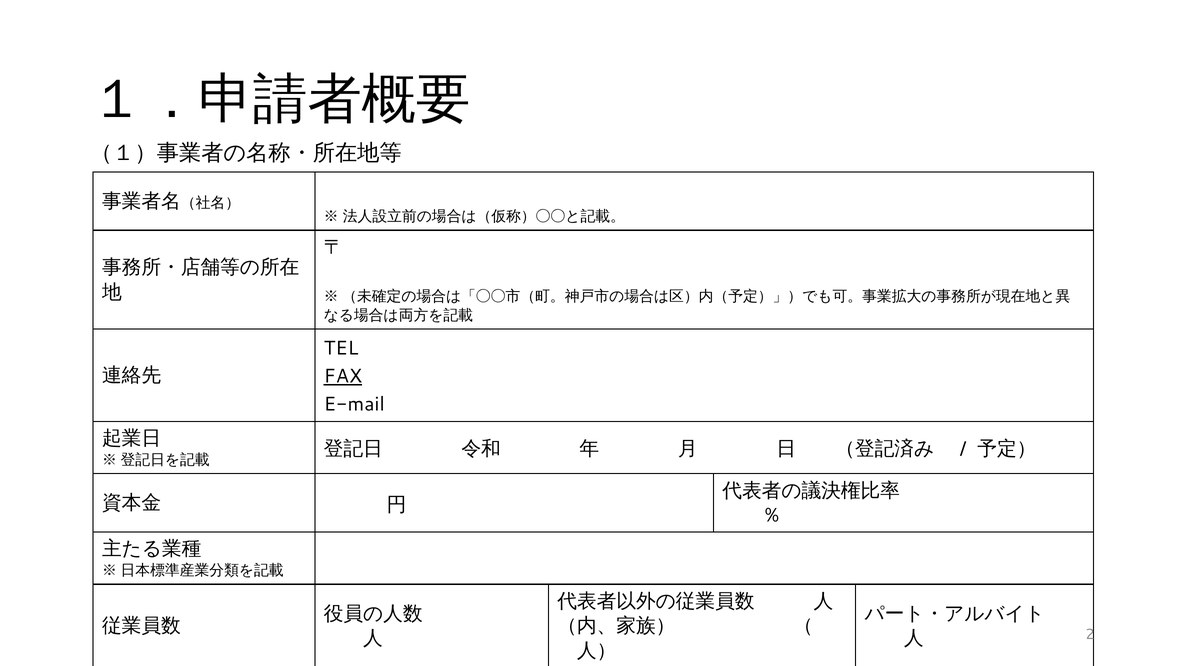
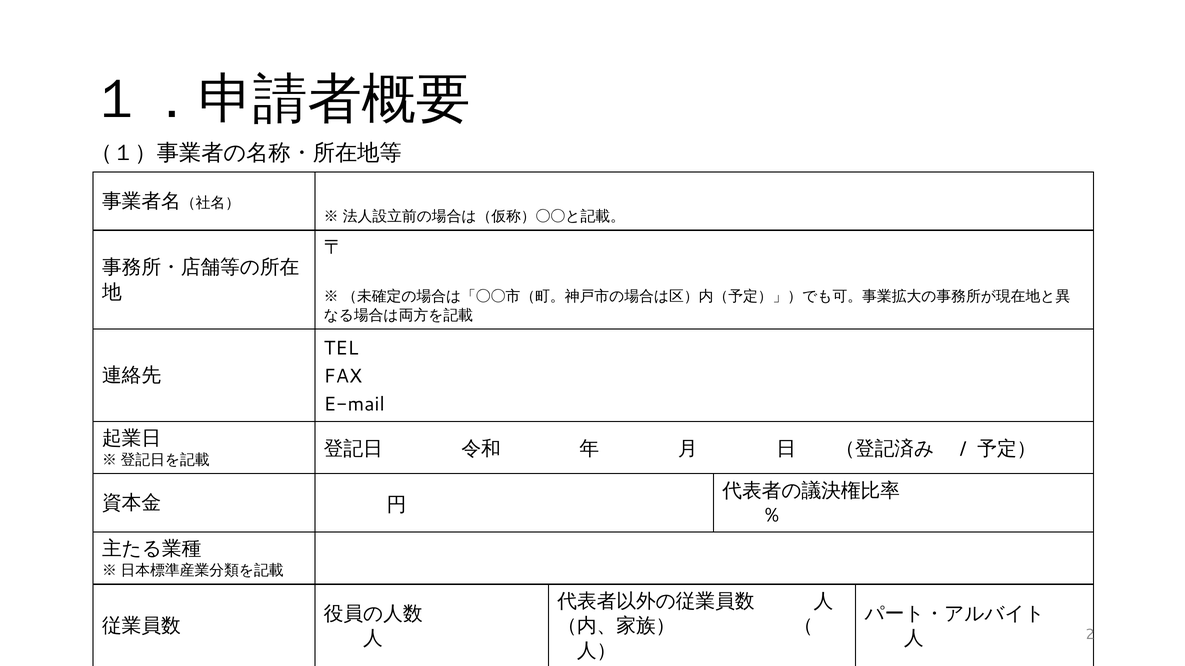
FAX underline: present -> none
